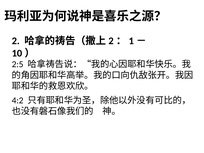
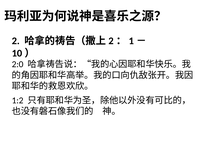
2:5: 2:5 -> 2:0
4:2: 4:2 -> 1:2
